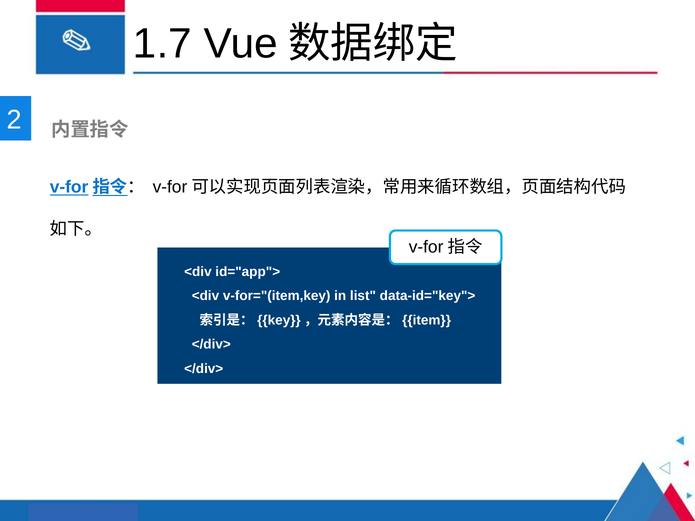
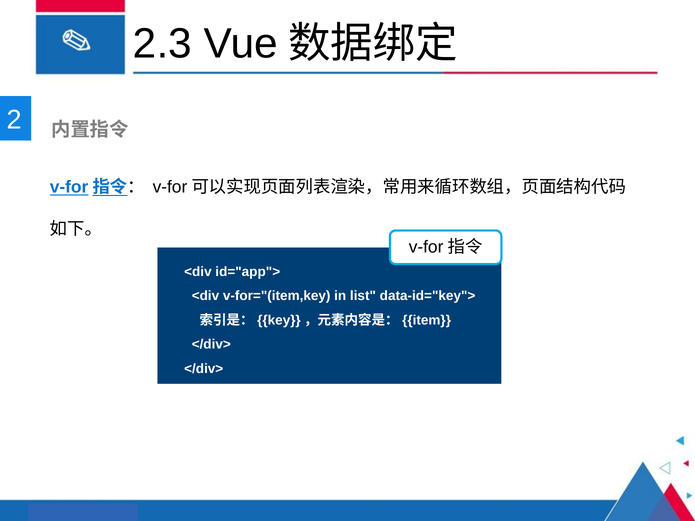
1.7: 1.7 -> 2.3
